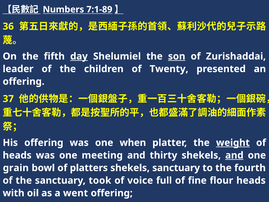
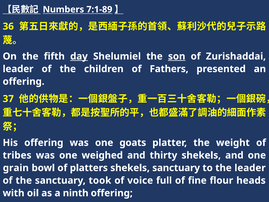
Twenty: Twenty -> Fathers
when: when -> goats
weight underline: present -> none
heads at (17, 155): heads -> tribes
meeting: meeting -> weighed
and at (234, 155) underline: present -> none
the fourth: fourth -> leader
went: went -> ninth
